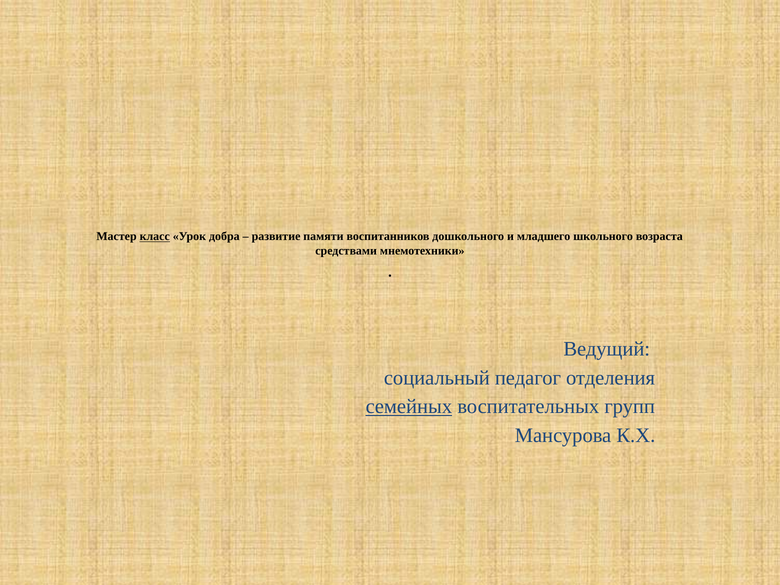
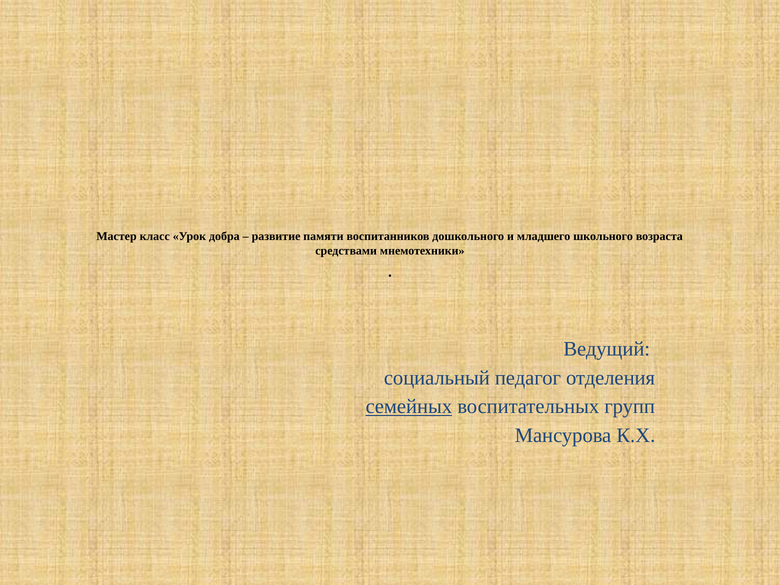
класс underline: present -> none
